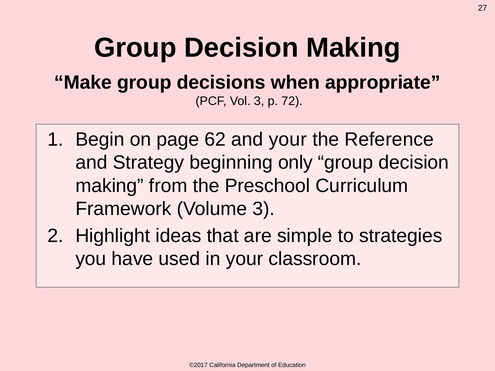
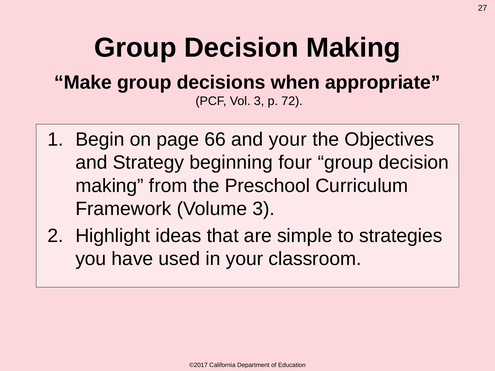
62: 62 -> 66
Reference: Reference -> Objectives
only: only -> four
